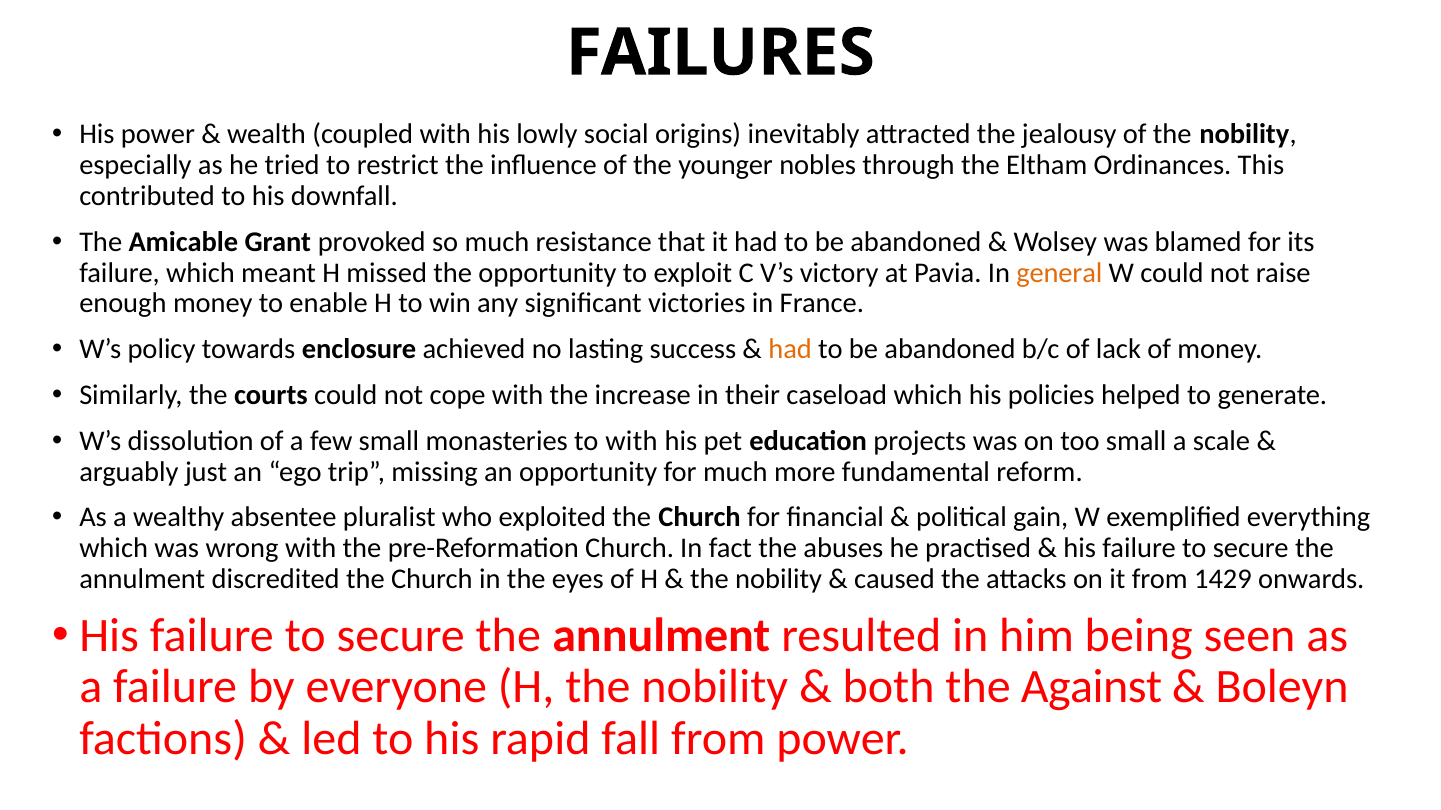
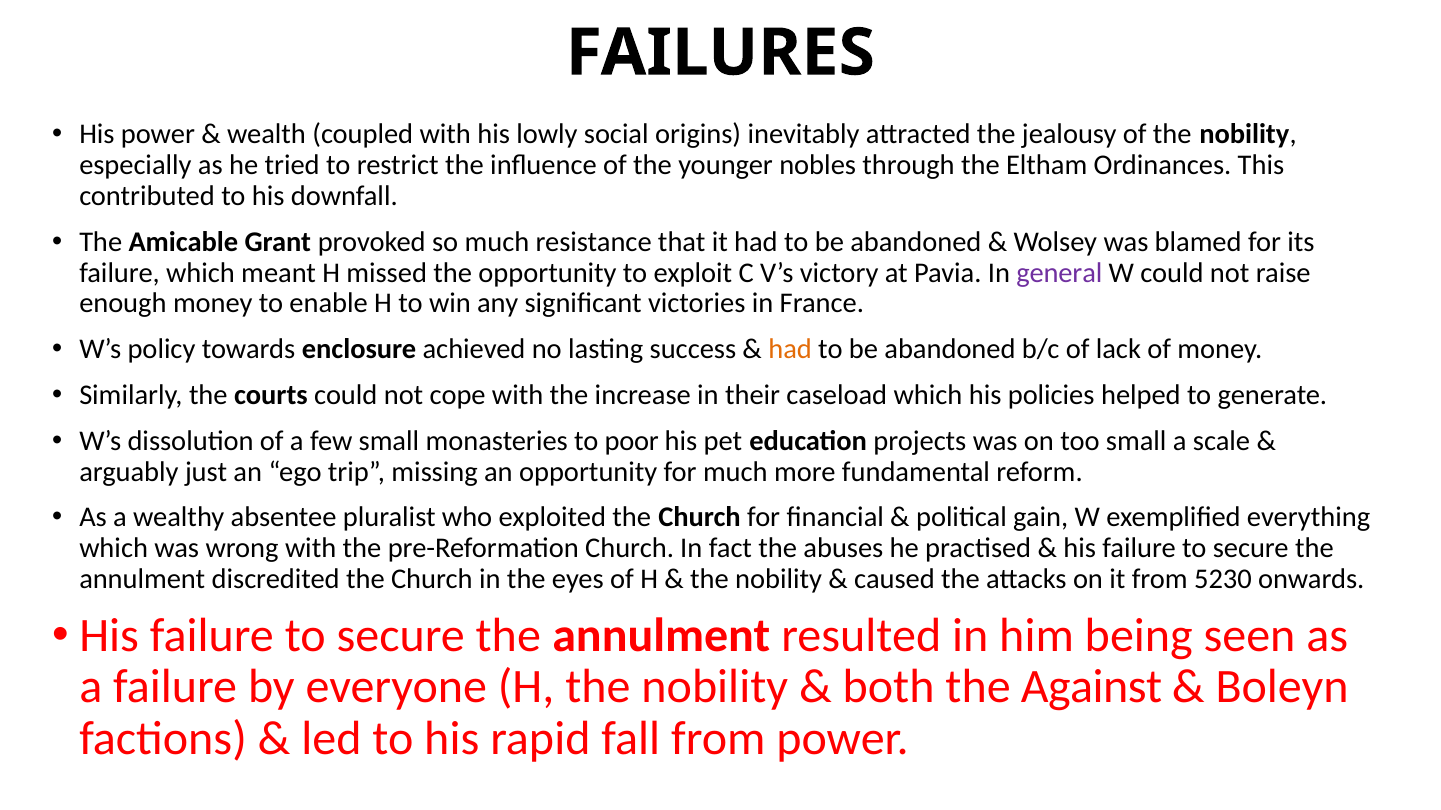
general colour: orange -> purple
to with: with -> poor
1429: 1429 -> 5230
